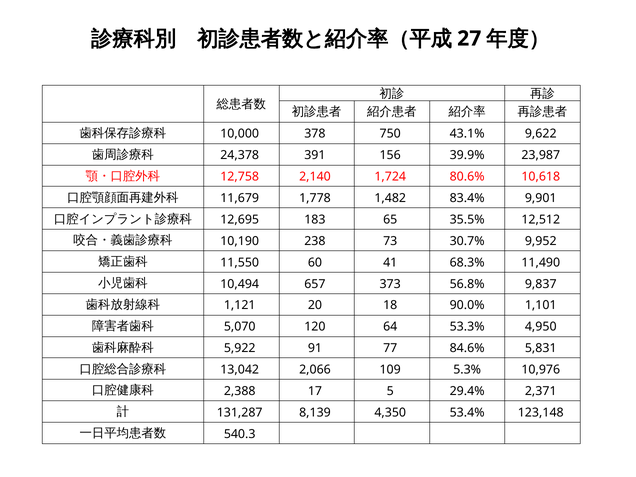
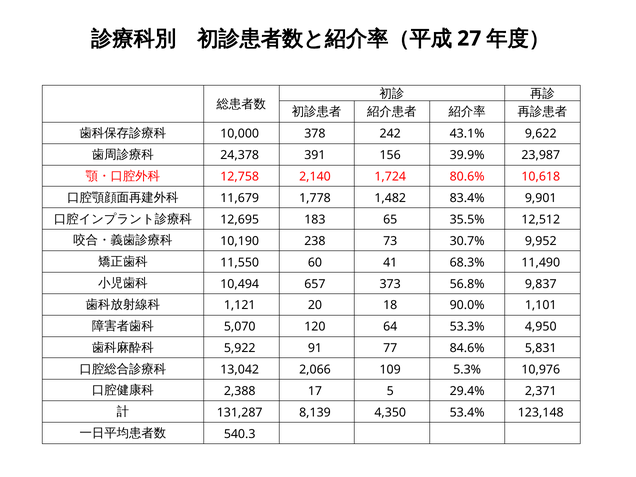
750: 750 -> 242
